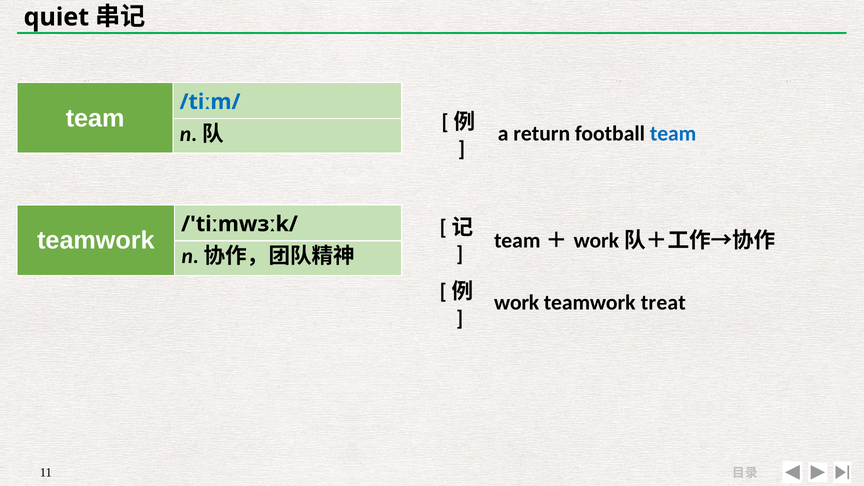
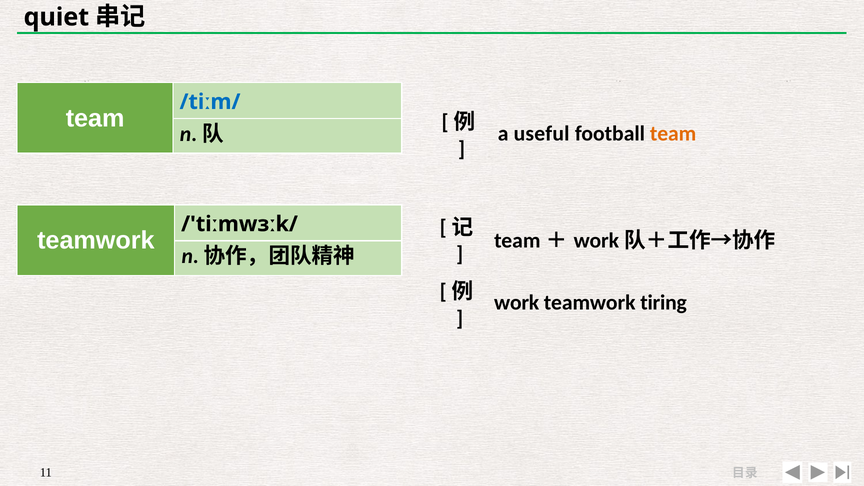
return: return -> useful
team at (673, 133) colour: blue -> orange
treat: treat -> tiring
